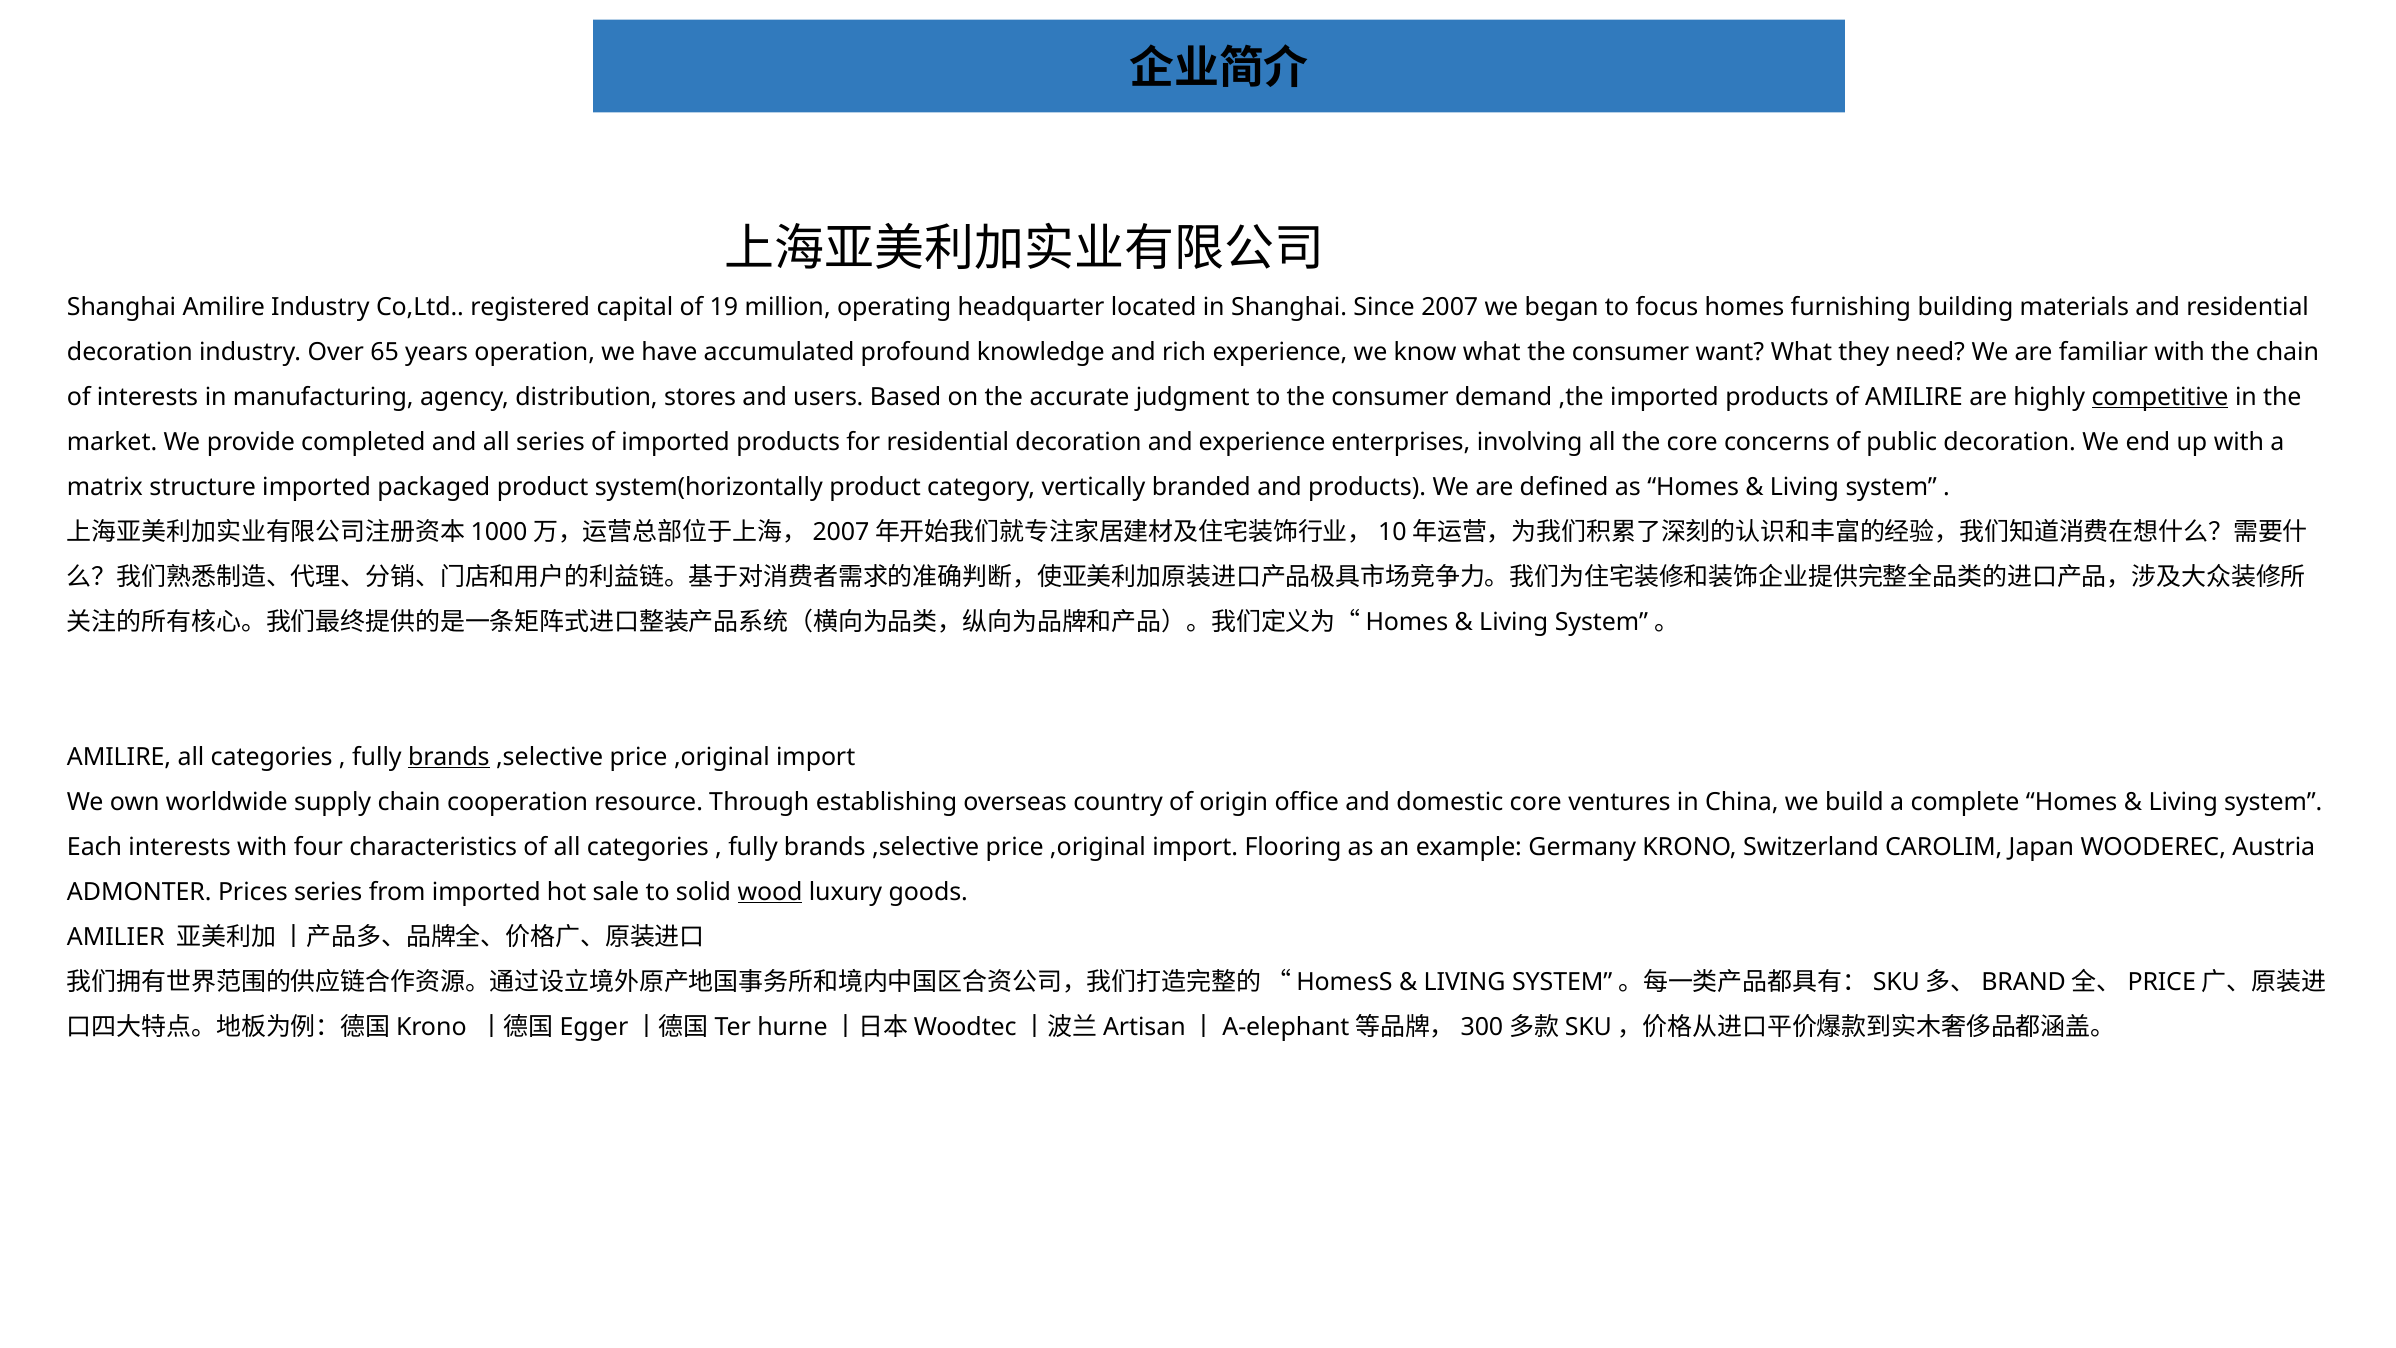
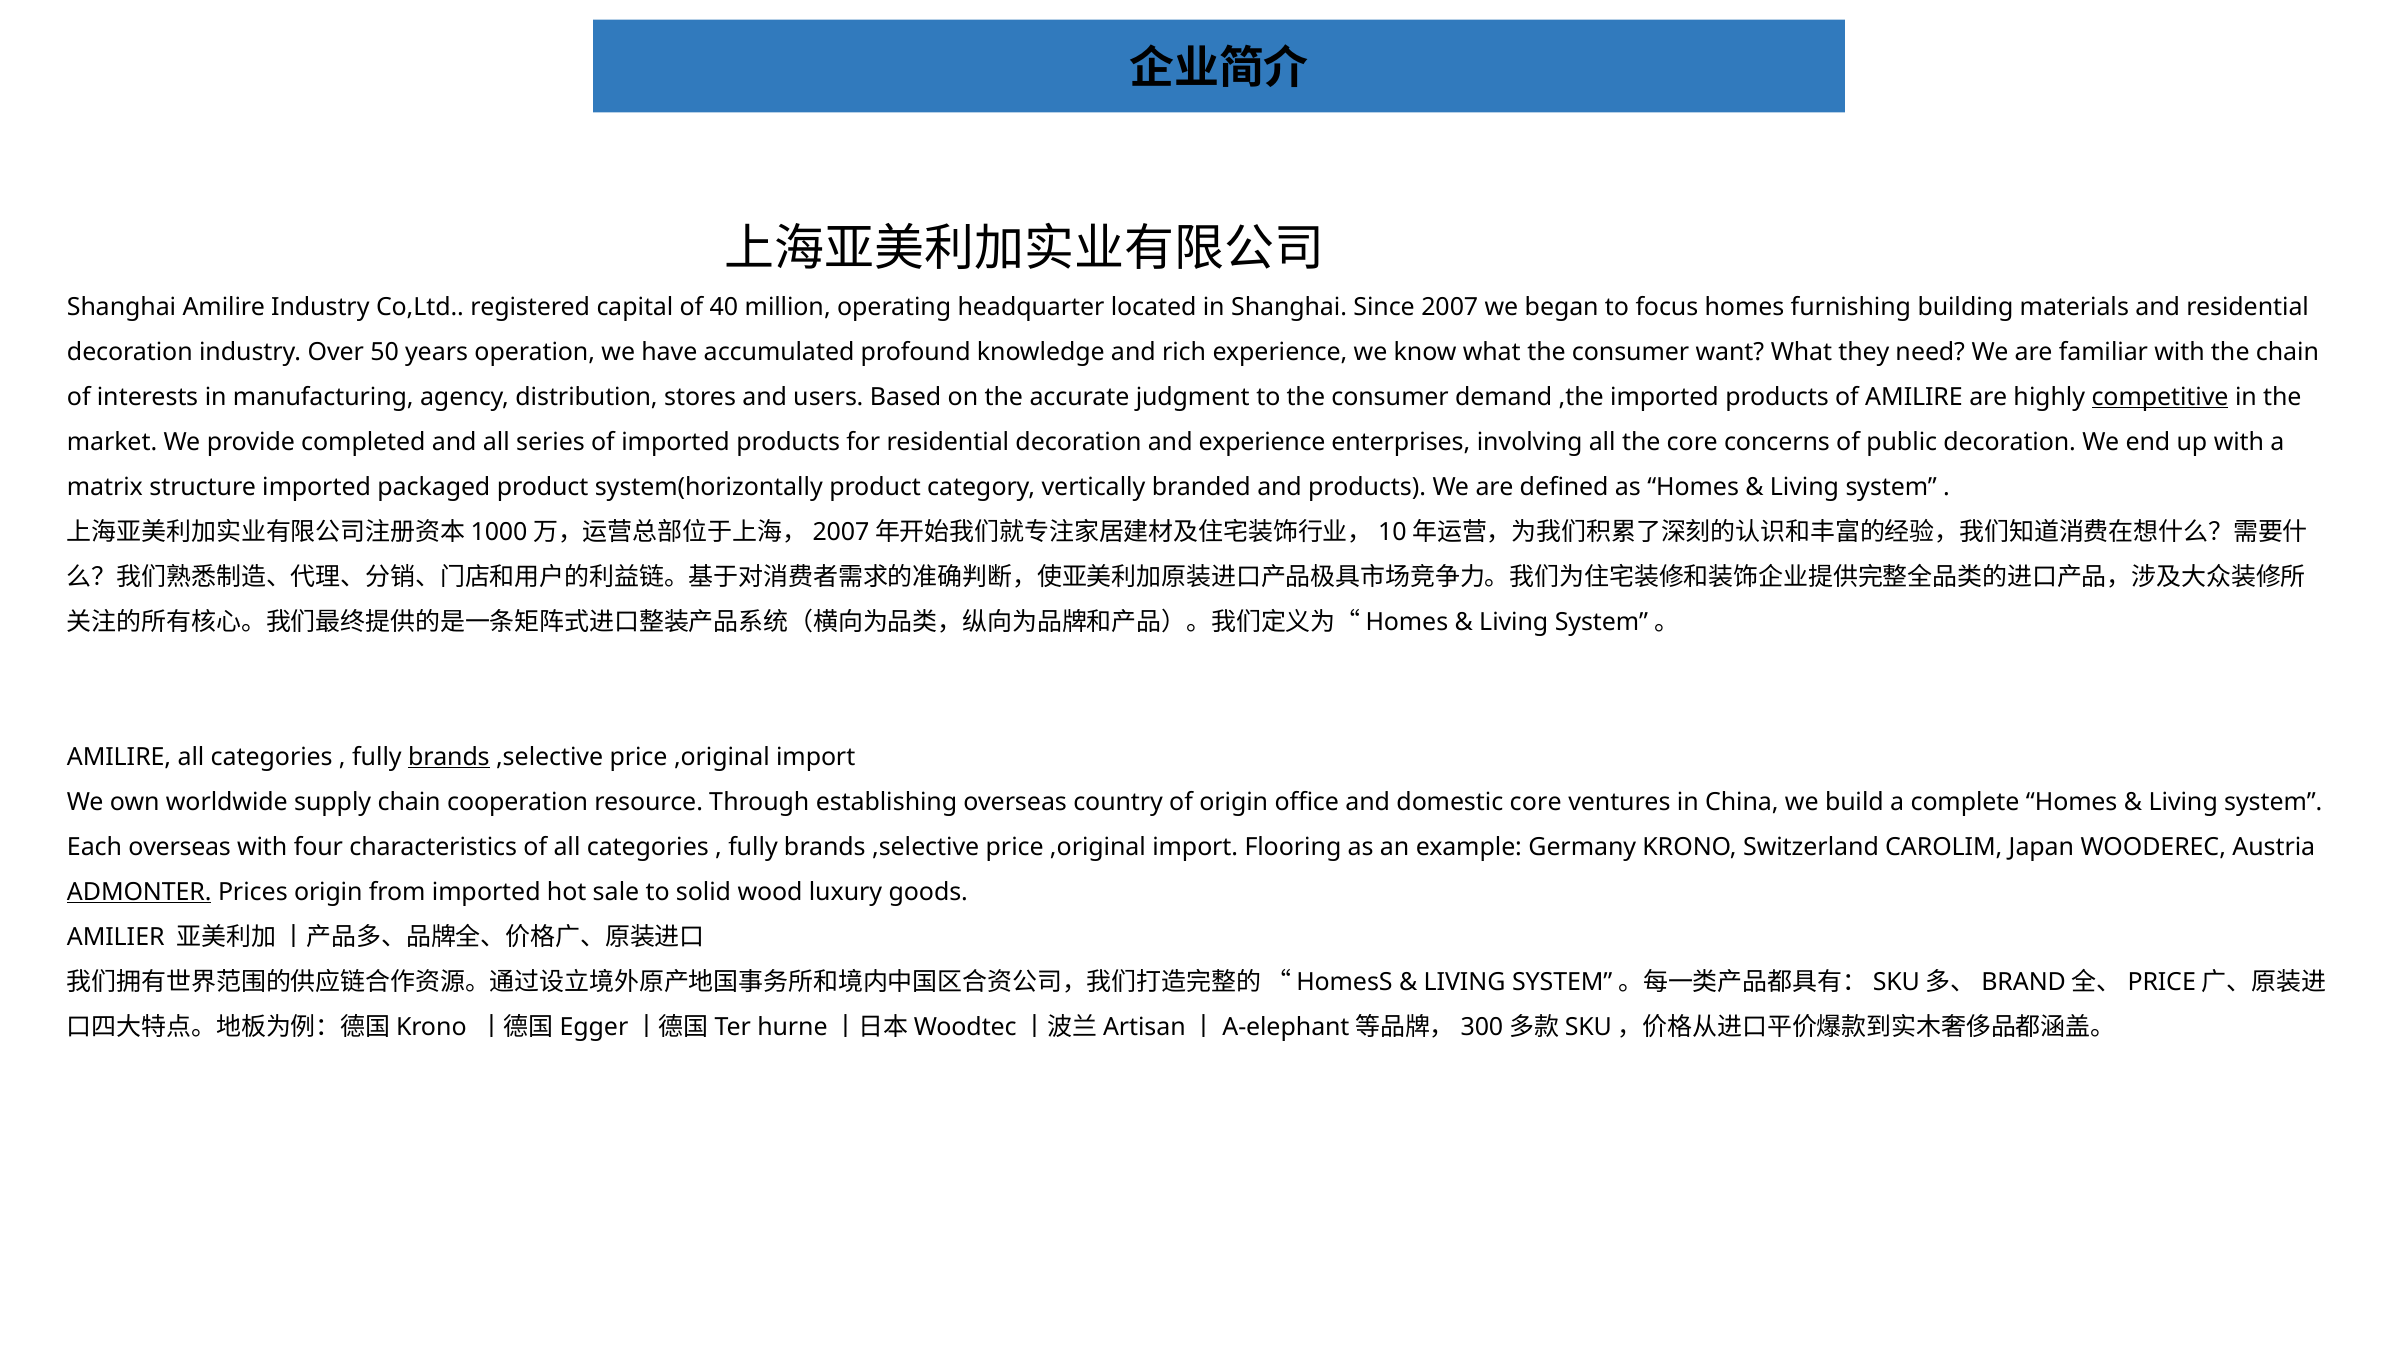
19: 19 -> 40
65: 65 -> 50
Each interests: interests -> overseas
ADMONTER underline: none -> present
Prices series: series -> origin
wood underline: present -> none
